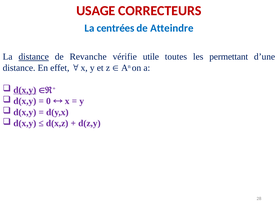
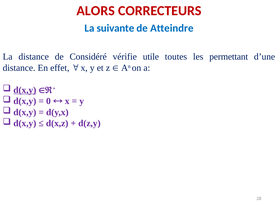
USAGE: USAGE -> ALORS
centrées: centrées -> suivante
distance at (34, 57) underline: present -> none
Revanche: Revanche -> Considéré
